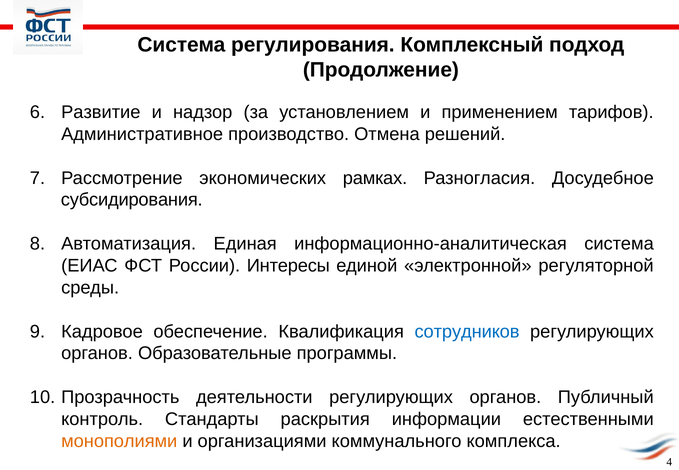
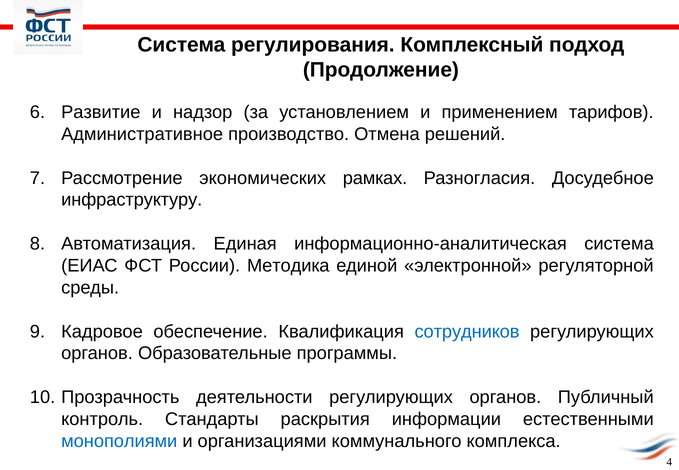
субсидирования: субсидирования -> инфраструктуру
Интересы: Интересы -> Методика
монополиями colour: orange -> blue
